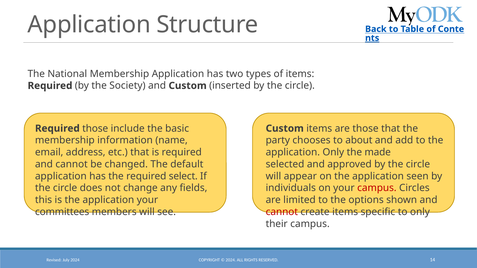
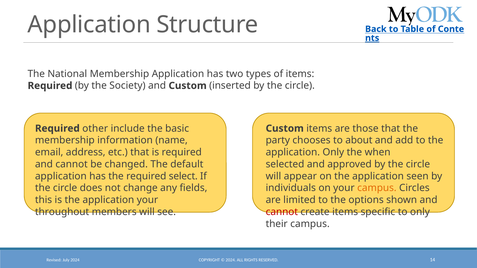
Required those: those -> other
made: made -> when
campus at (377, 188) colour: red -> orange
committees: committees -> throughout
